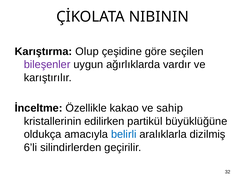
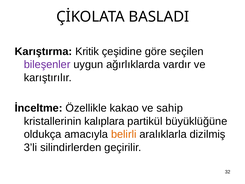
NIBININ: NIBININ -> BASLADI
Olup: Olup -> Kritik
edilirken: edilirken -> kalıplara
belirli colour: blue -> orange
6’li: 6’li -> 3’li
